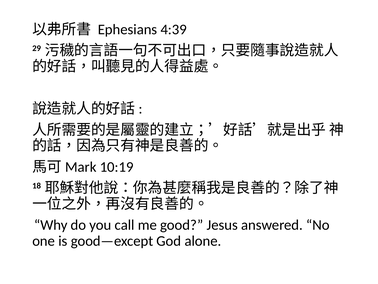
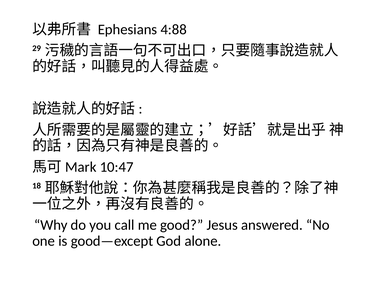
4:39: 4:39 -> 4:88
10:19: 10:19 -> 10:47
